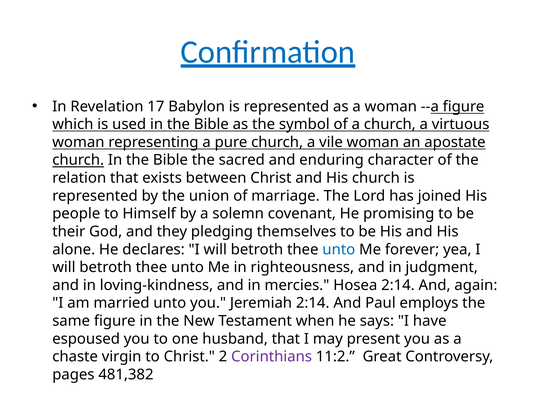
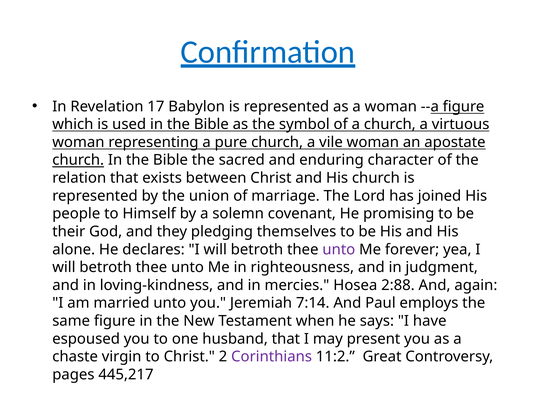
unto at (339, 249) colour: blue -> purple
Hosea 2:14: 2:14 -> 2:88
Jeremiah 2:14: 2:14 -> 7:14
481,382: 481,382 -> 445,217
